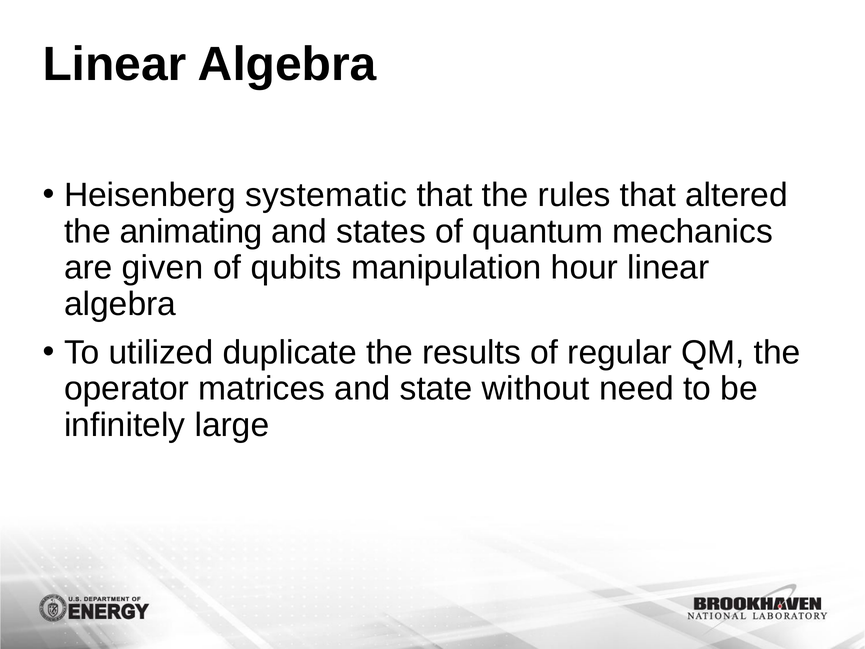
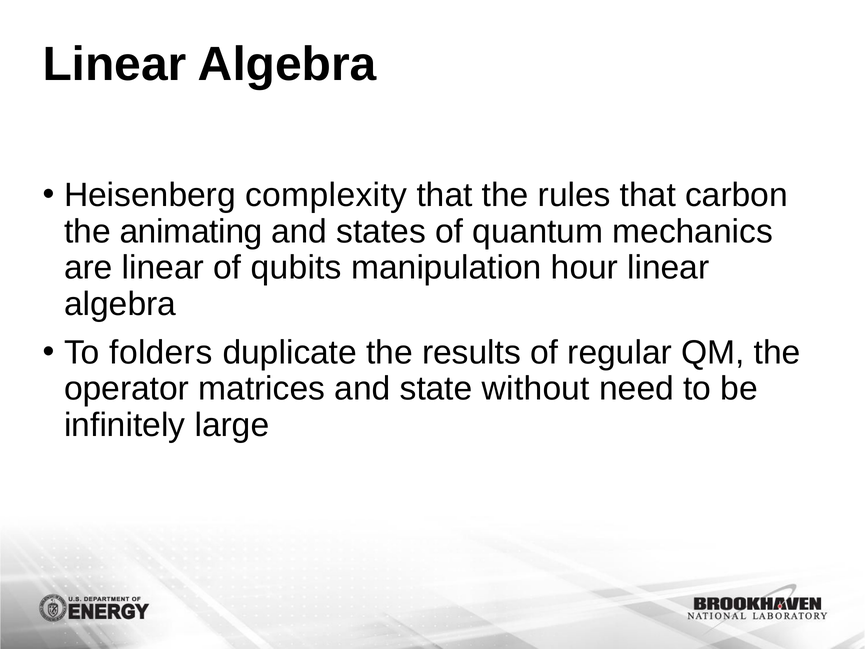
systematic: systematic -> complexity
altered: altered -> carbon
are given: given -> linear
utilized: utilized -> folders
